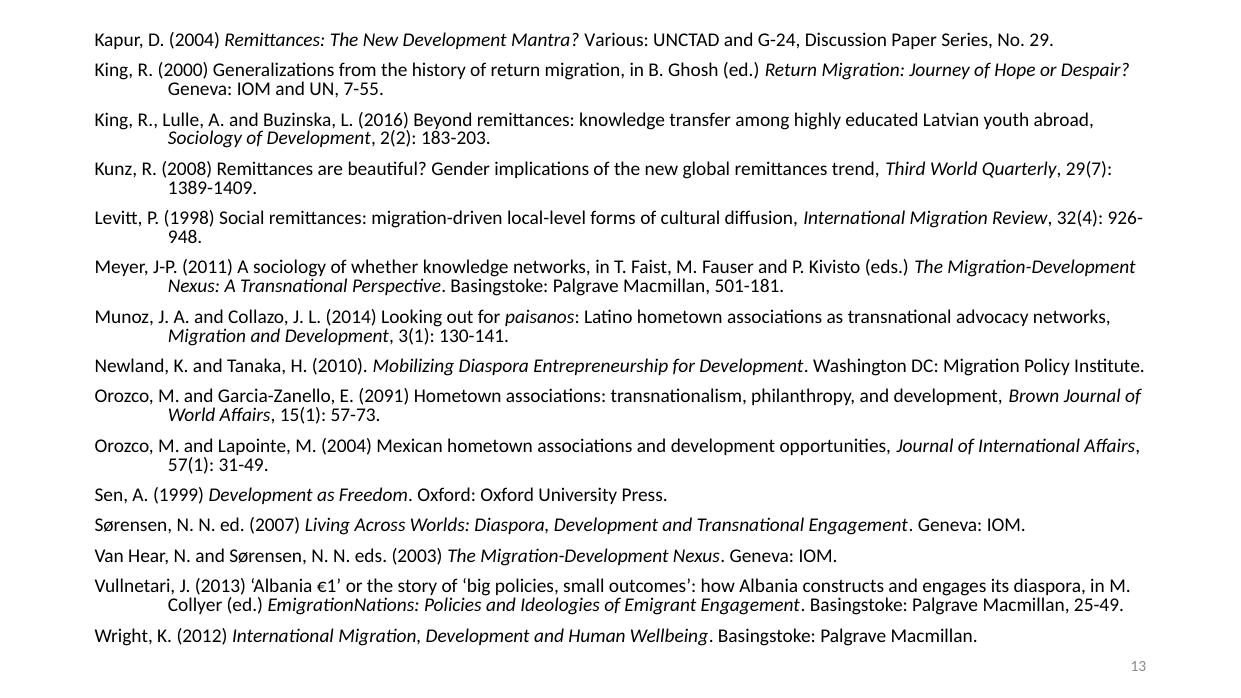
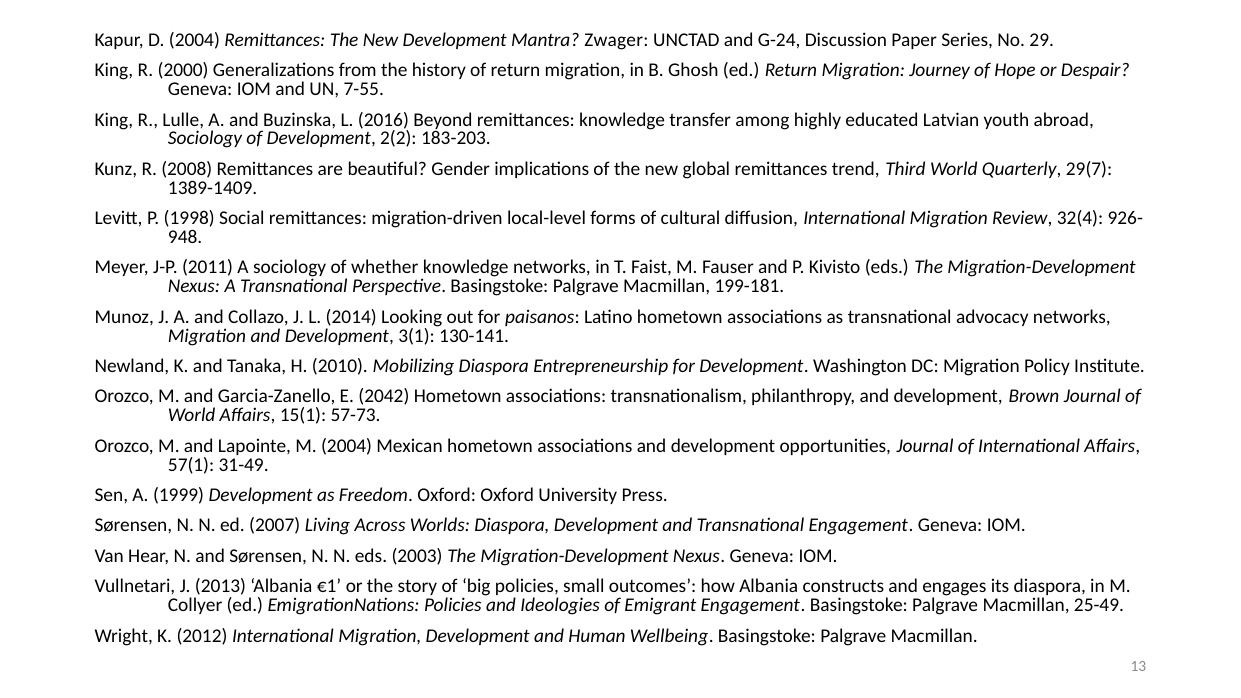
Various: Various -> Zwager
501-181: 501-181 -> 199-181
2091: 2091 -> 2042
